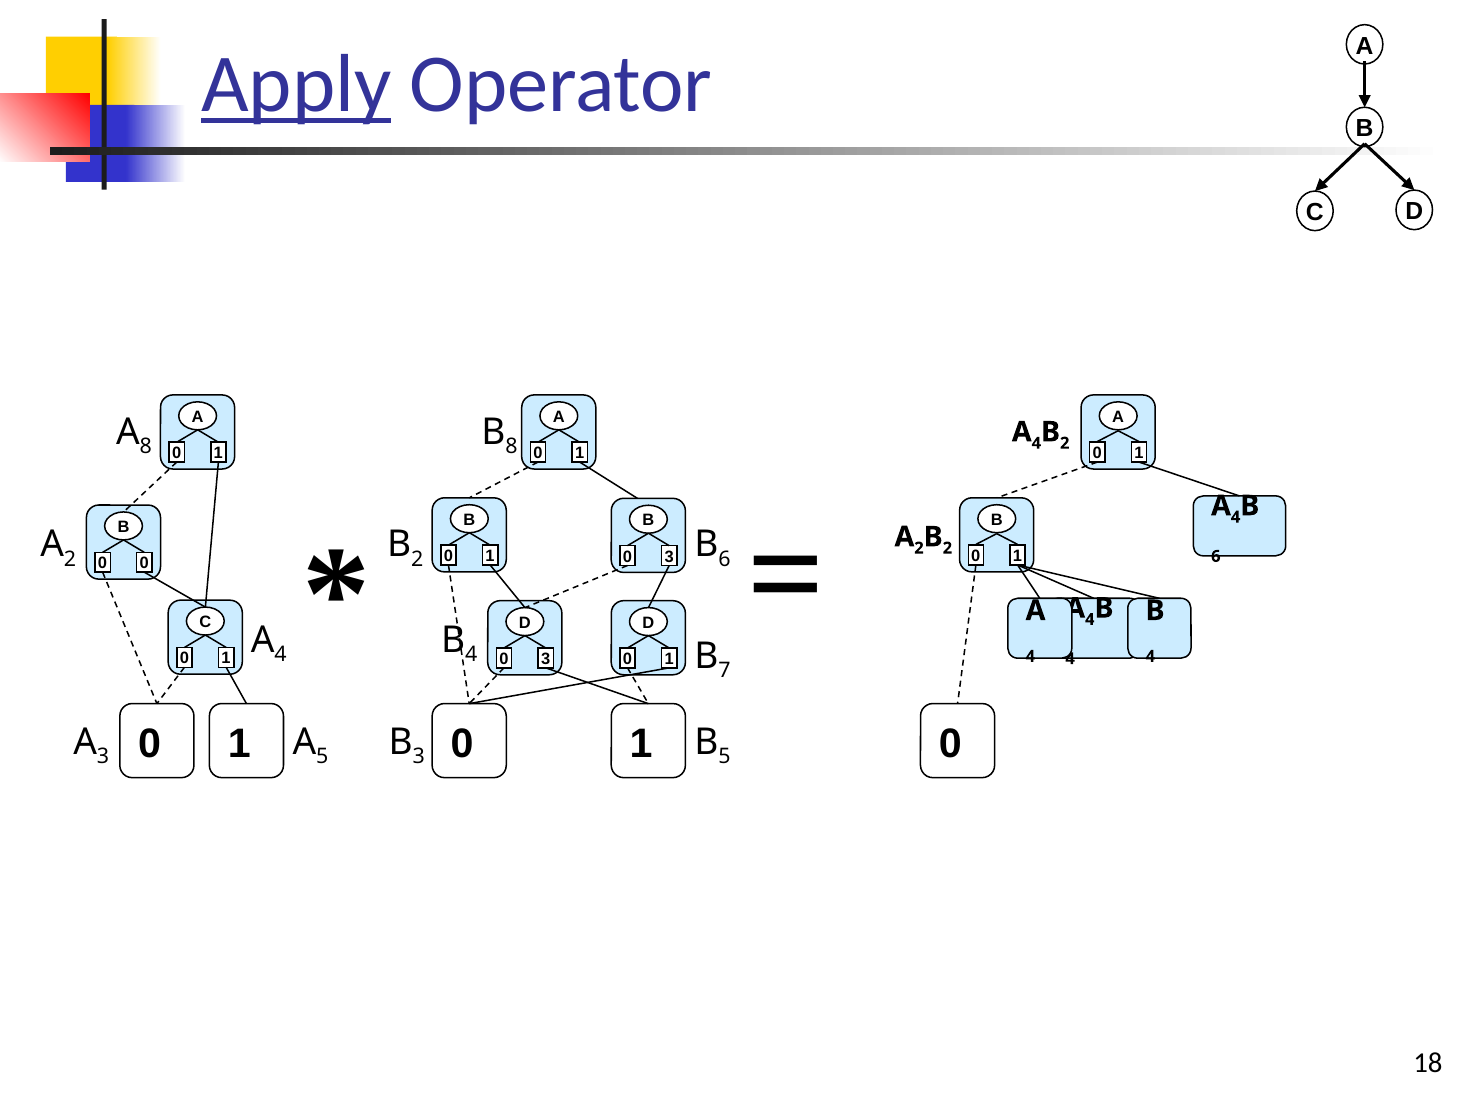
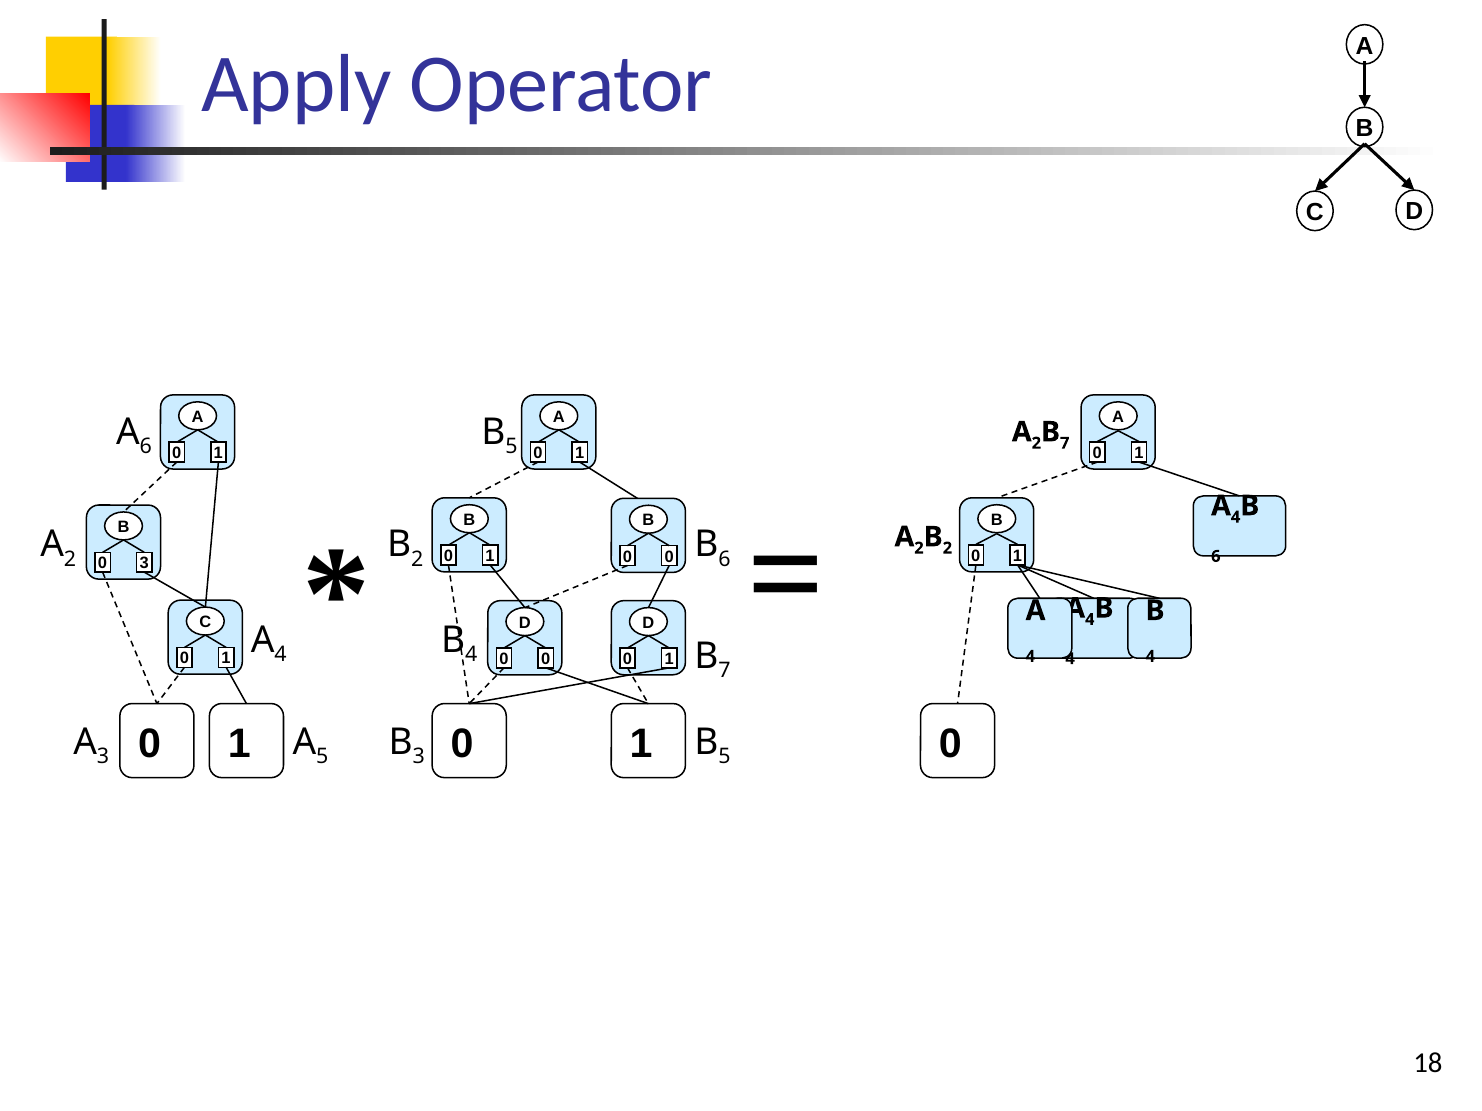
Apply underline: present -> none
A 8: 8 -> 6
8 at (511, 447): 8 -> 5
4 at (1036, 443): 4 -> 2
2 at (1065, 443): 2 -> 7
3 at (669, 557): 3 -> 0
0 0: 0 -> 3
3 at (546, 659): 3 -> 0
